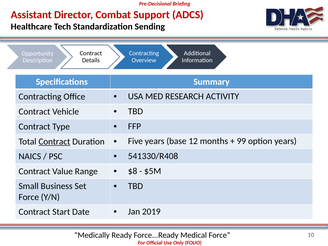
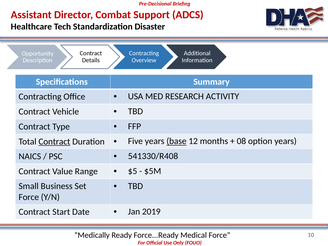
Sending: Sending -> Disaster
base underline: none -> present
99: 99 -> 08
$8: $8 -> $5
